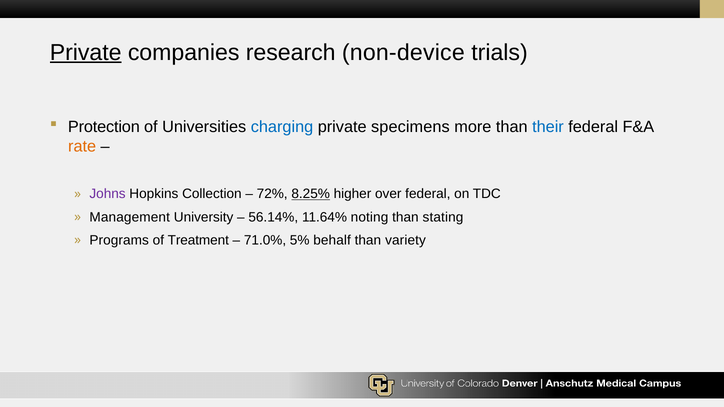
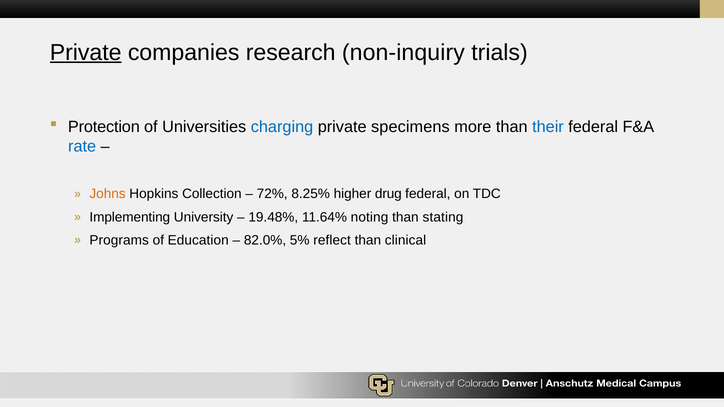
non-device: non-device -> non-inquiry
rate colour: orange -> blue
Johns colour: purple -> orange
8.25% underline: present -> none
over: over -> drug
Management: Management -> Implementing
56.14%: 56.14% -> 19.48%
Treatment: Treatment -> Education
71.0%: 71.0% -> 82.0%
behalf: behalf -> reflect
variety: variety -> clinical
